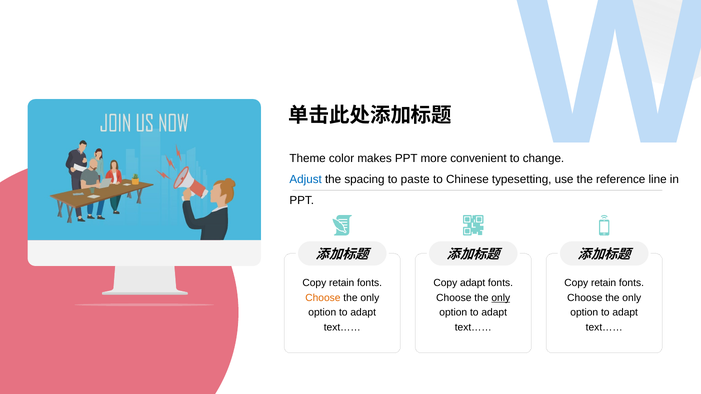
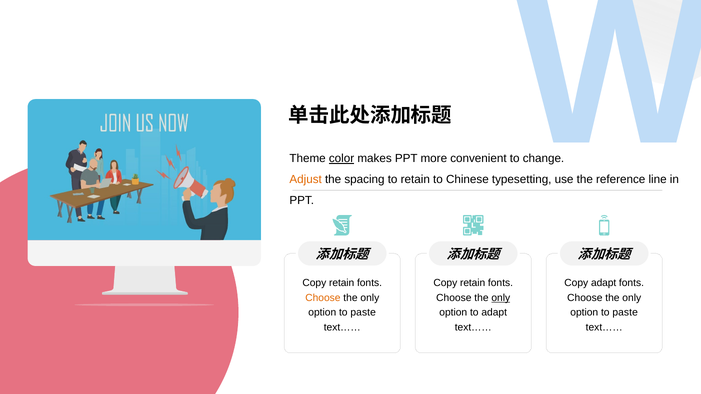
color underline: none -> present
Adjust colour: blue -> orange
to paste: paste -> retain
adapt at (473, 283): adapt -> retain
retain at (604, 283): retain -> adapt
adapt at (363, 313): adapt -> paste
adapt at (625, 313): adapt -> paste
